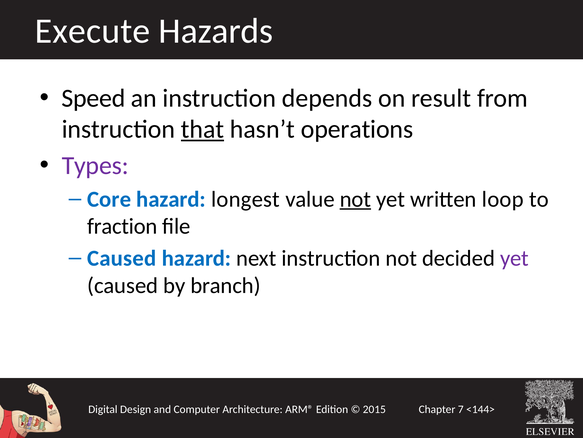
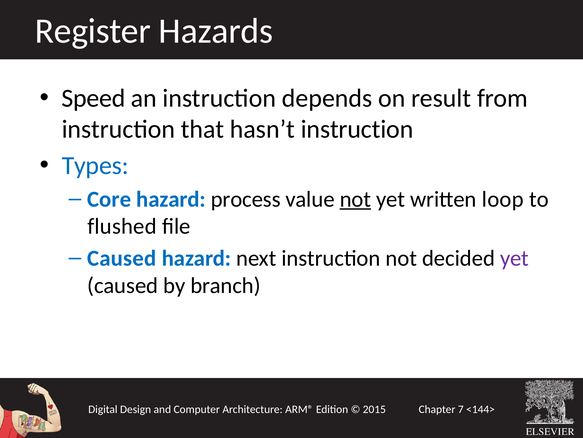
Execute: Execute -> Register
that underline: present -> none
hasn’t operations: operations -> instruction
Types colour: purple -> blue
longest: longest -> process
fraction: fraction -> flushed
